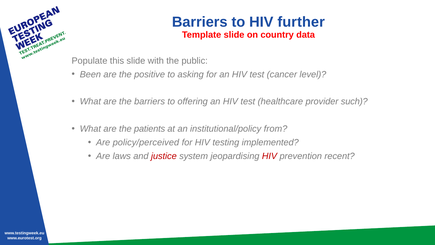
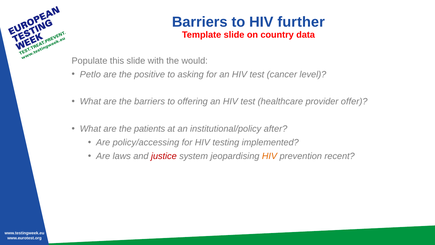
public: public -> would
Been: Been -> Petlo
such: such -> offer
from: from -> after
policy/perceived: policy/perceived -> policy/accessing
HIV at (269, 156) colour: red -> orange
